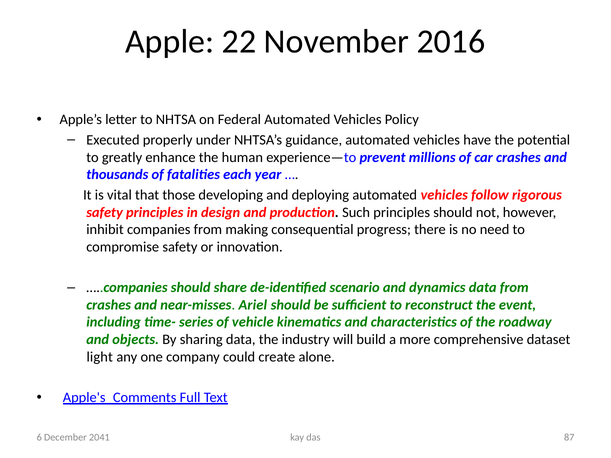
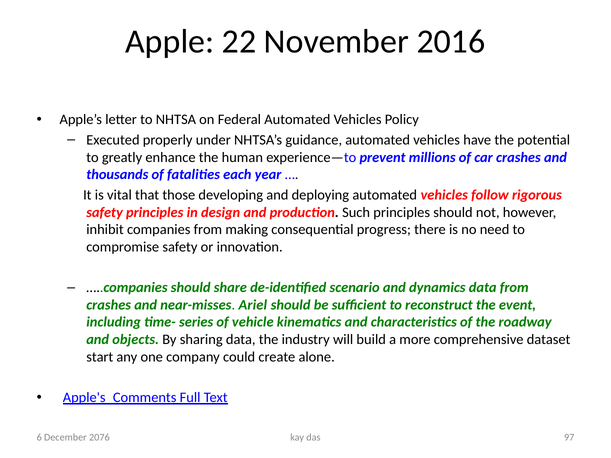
light: light -> start
87: 87 -> 97
2041: 2041 -> 2076
